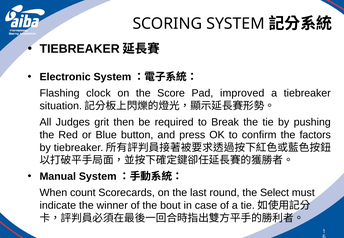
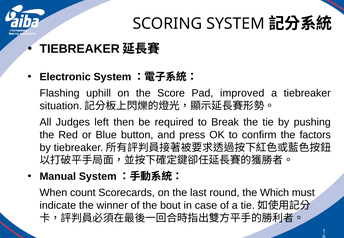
clock: clock -> uphill
grit: grit -> left
Select: Select -> Which
